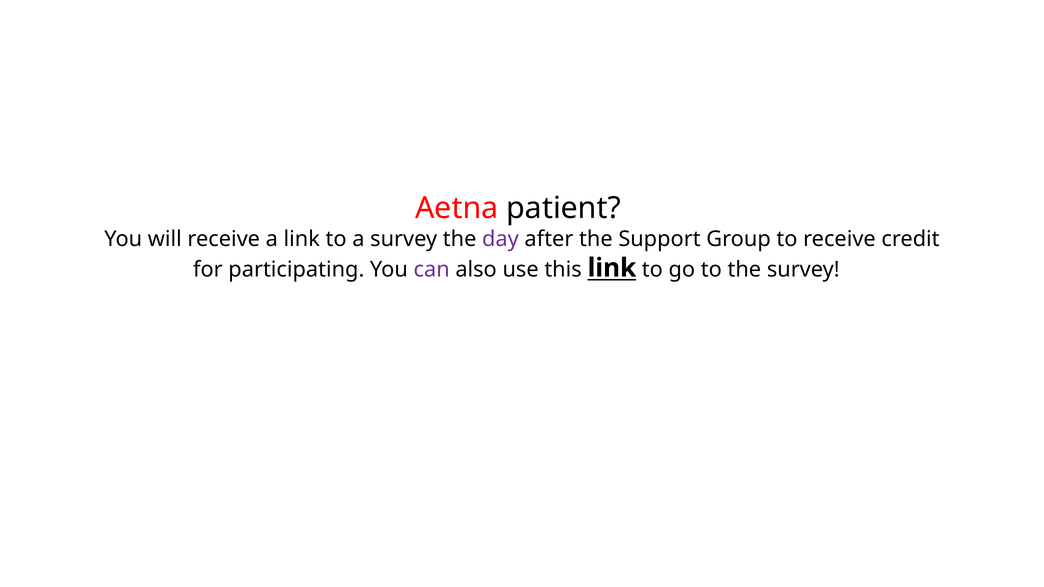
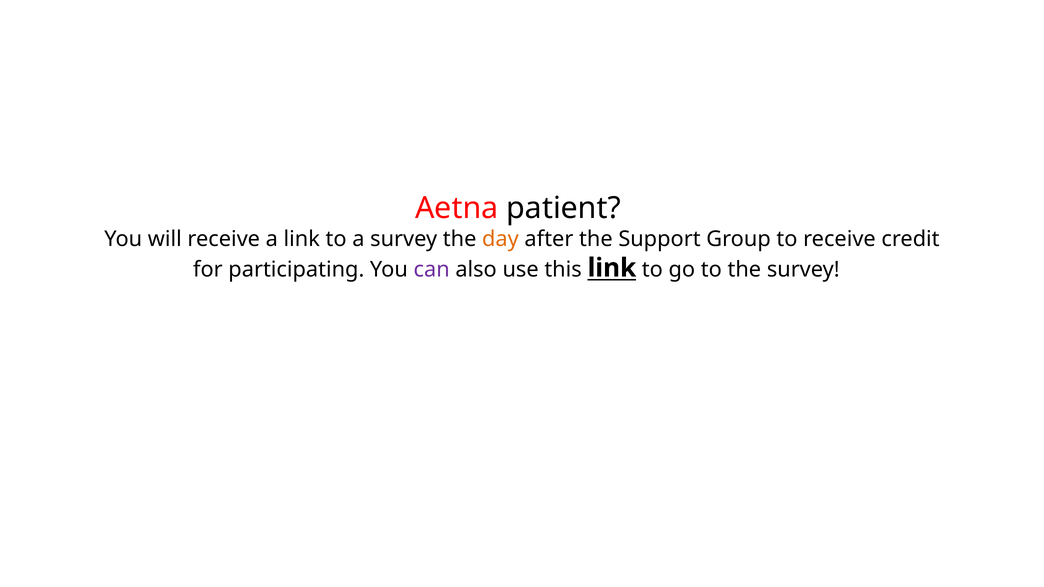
day colour: purple -> orange
